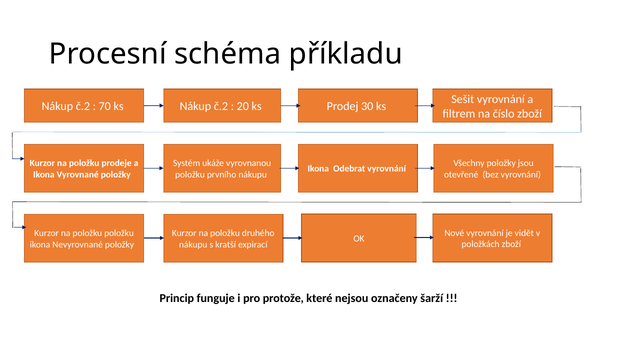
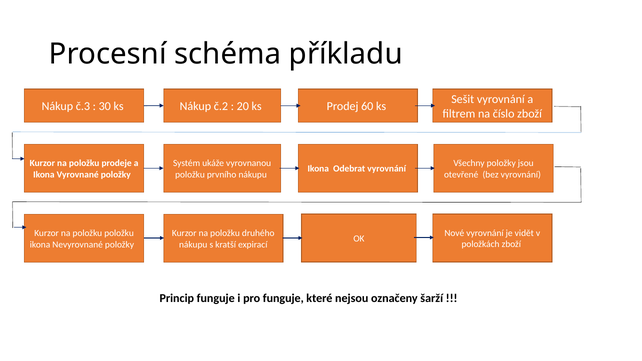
č.2 at (83, 107): č.2 -> č.3
70: 70 -> 30
30: 30 -> 60
pro protože: protože -> funguje
